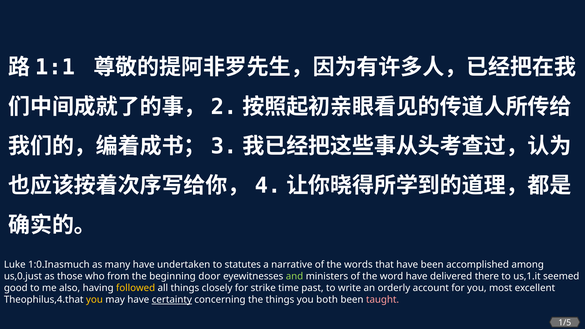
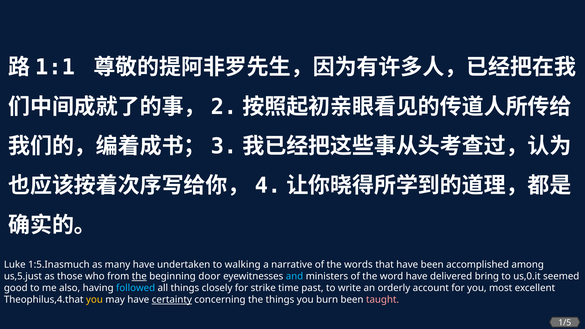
1:0.Inasmuch: 1:0.Inasmuch -> 1:5.Inasmuch
statutes: statutes -> walking
us,0.just: us,0.just -> us,5.just
the at (139, 276) underline: none -> present
and colour: light green -> light blue
there: there -> bring
us,1.it: us,1.it -> us,0.it
followed colour: yellow -> light blue
both: both -> burn
